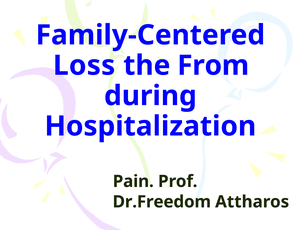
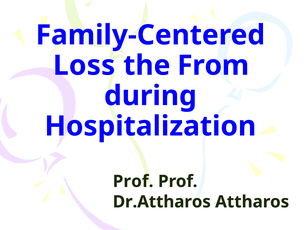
Pain at (133, 181): Pain -> Prof
Dr.Freedom: Dr.Freedom -> Dr.Attharos
